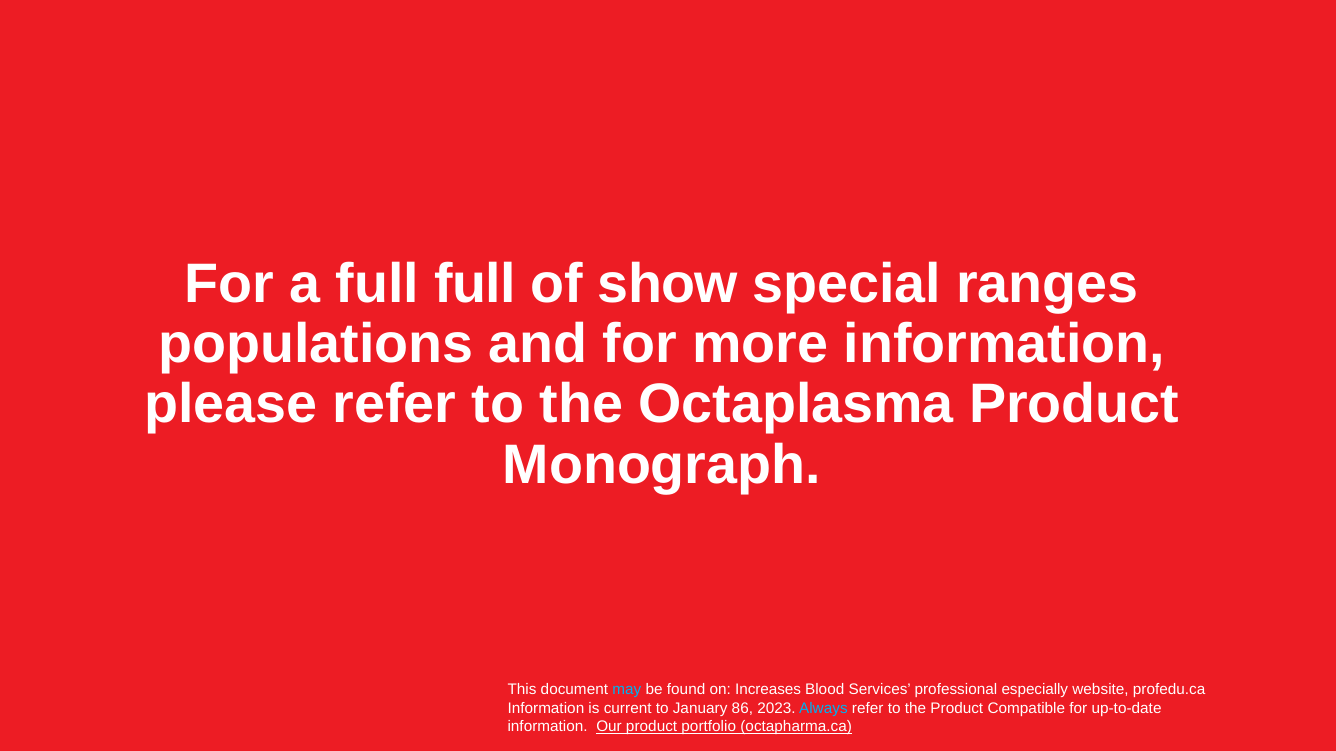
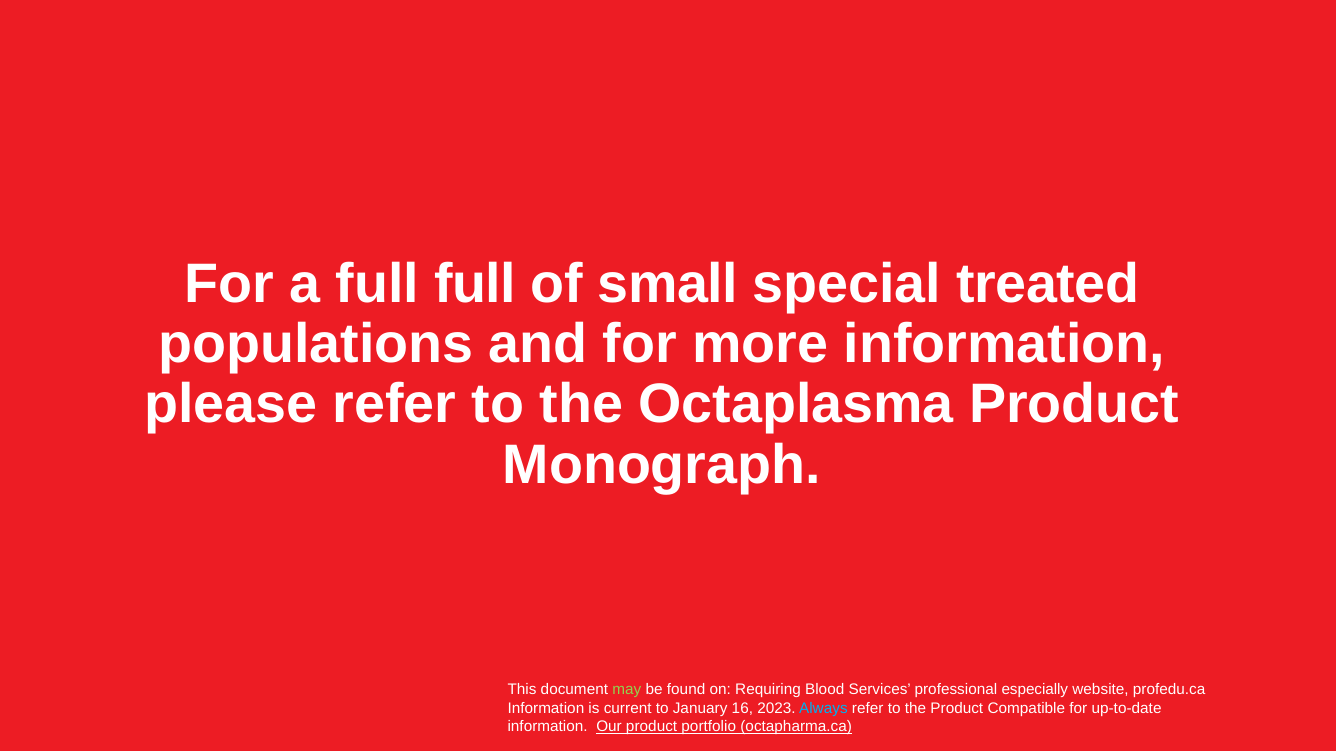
show: show -> small
ranges: ranges -> treated
may colour: light blue -> light green
Increases: Increases -> Requiring
86: 86 -> 16
